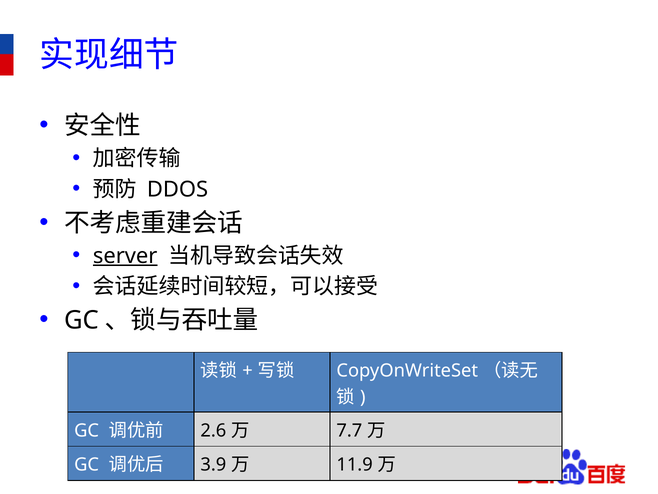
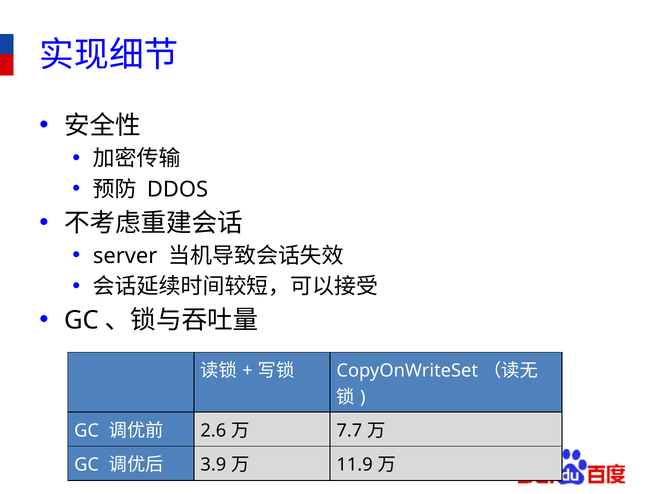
server underline: present -> none
